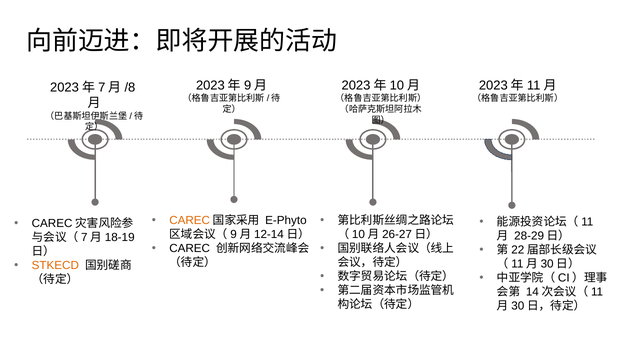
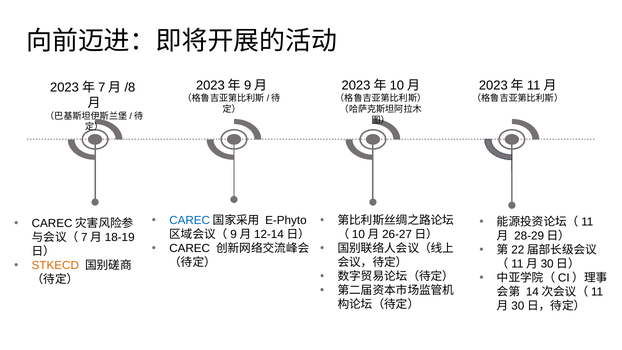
CAREC at (190, 221) colour: orange -> blue
